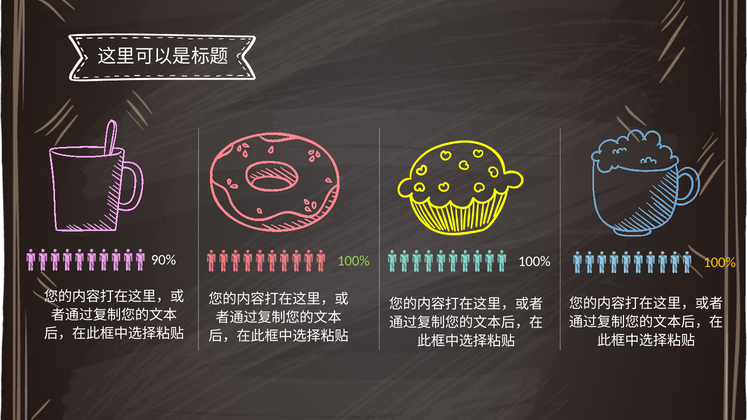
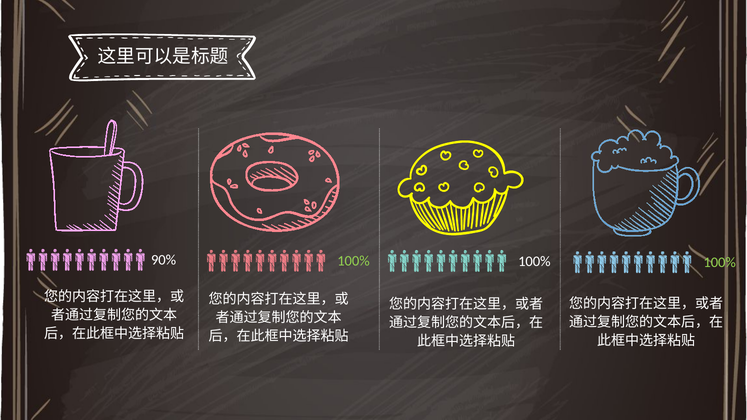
100% at (720, 263) colour: yellow -> light green
